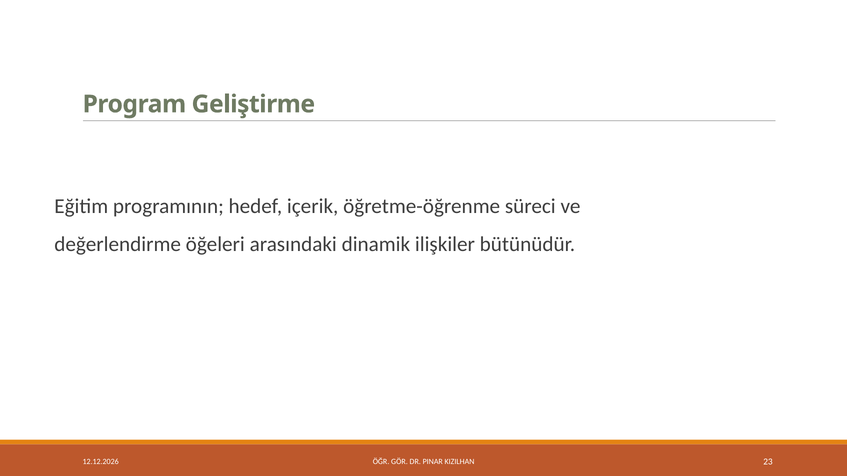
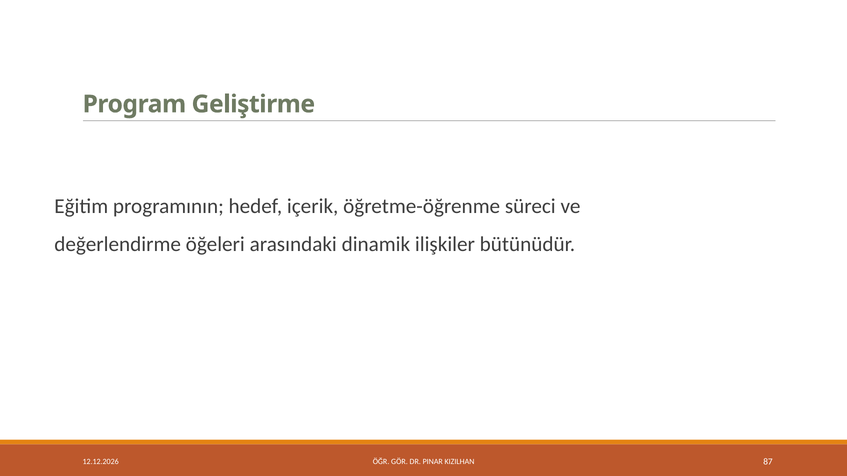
23: 23 -> 87
